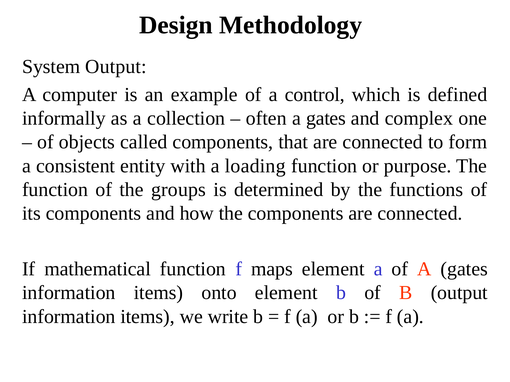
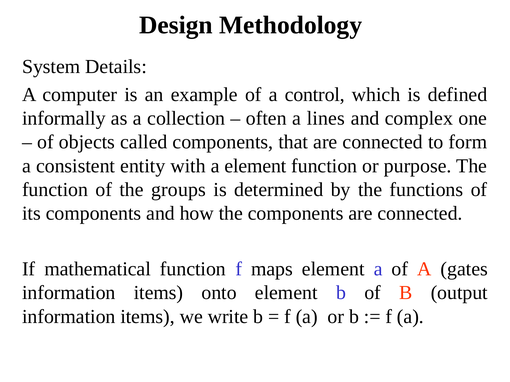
System Output: Output -> Details
often a gates: gates -> lines
a loading: loading -> element
